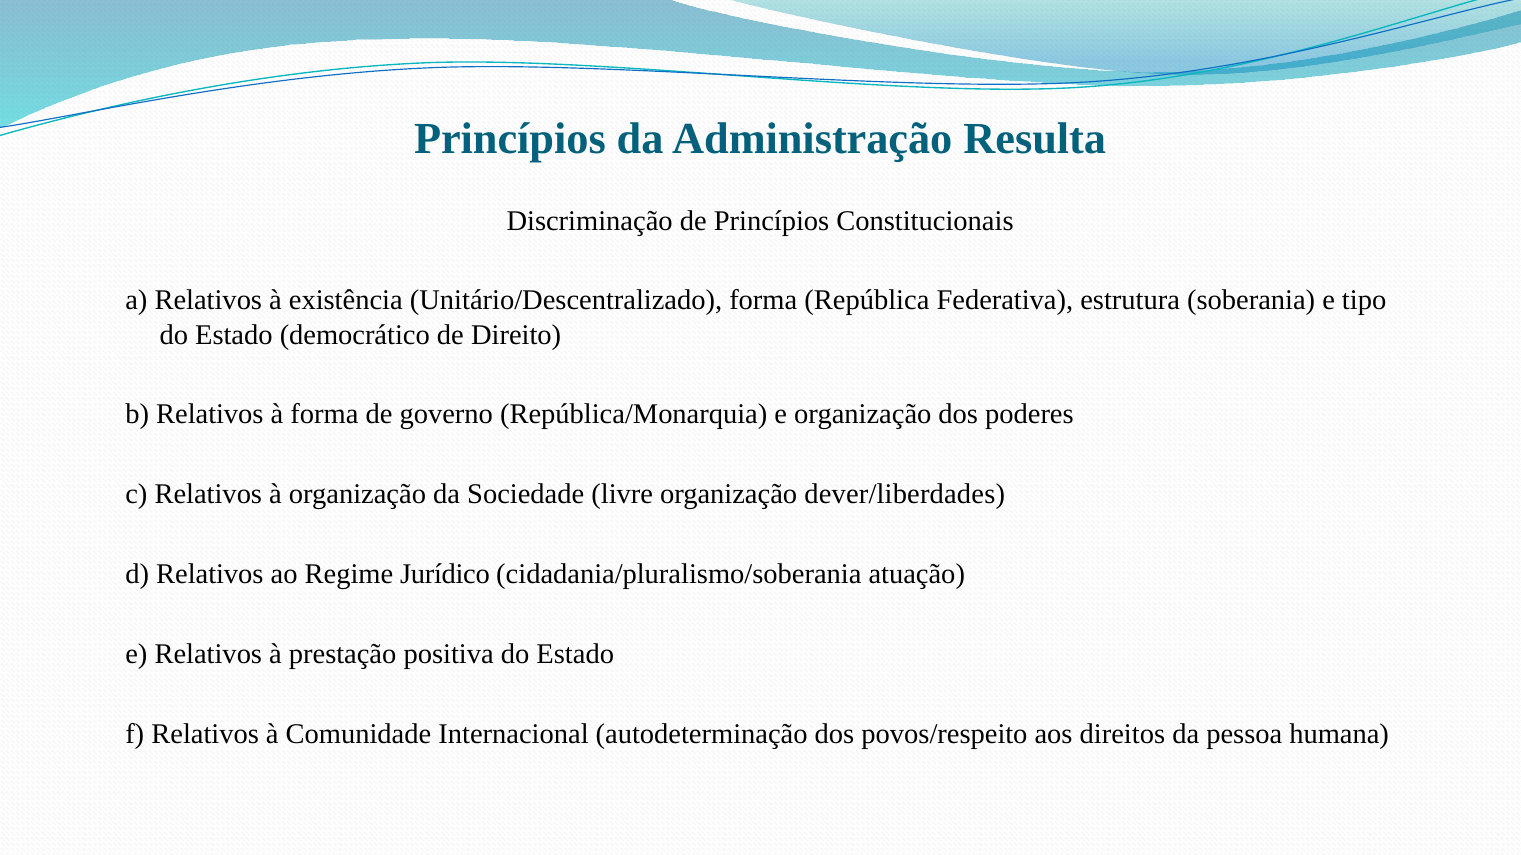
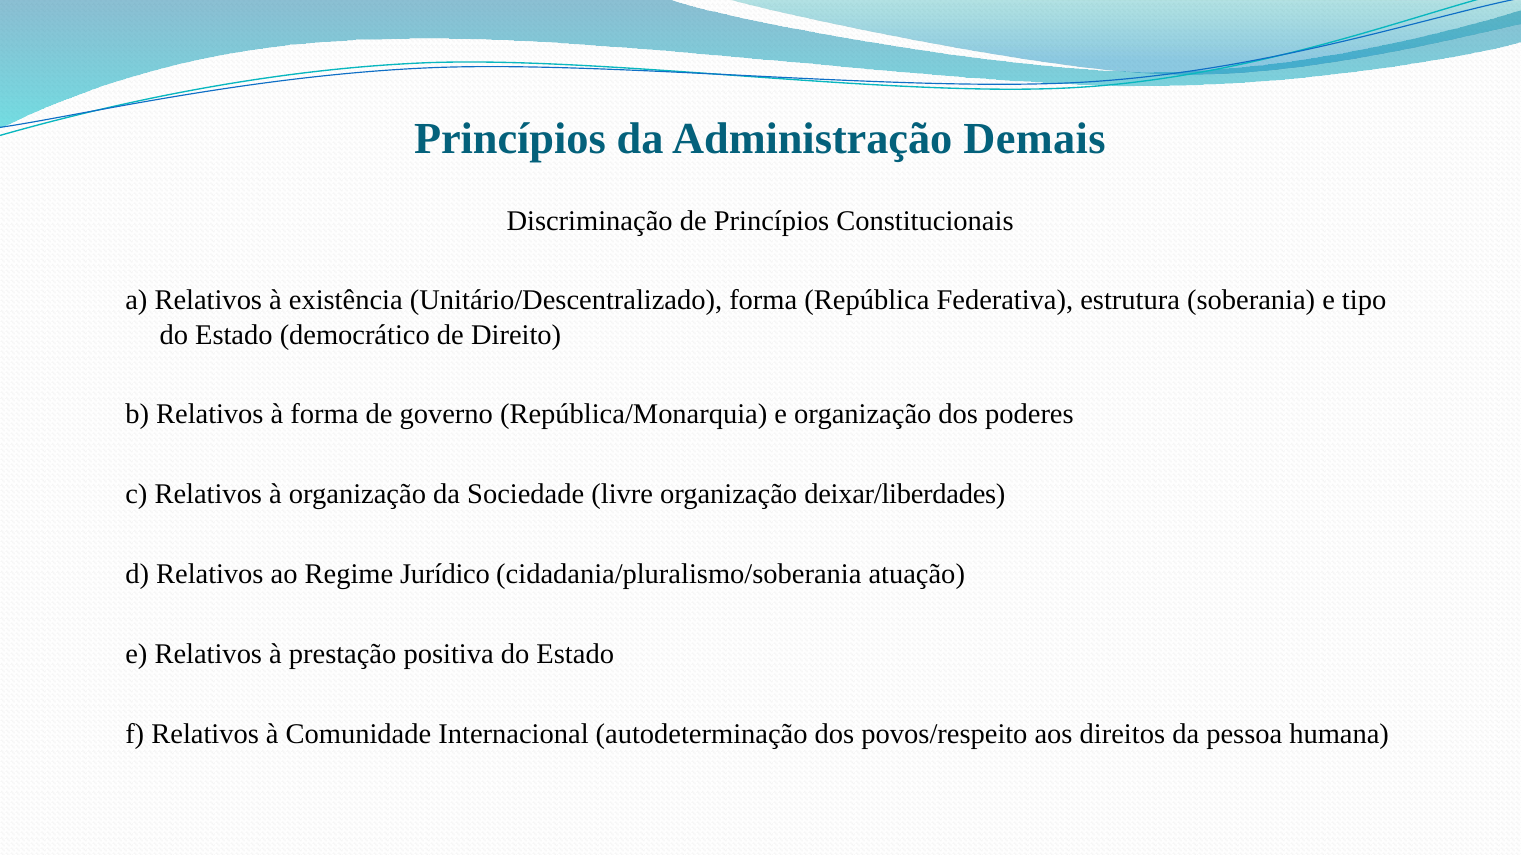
Resulta: Resulta -> Demais
dever/liberdades: dever/liberdades -> deixar/liberdades
